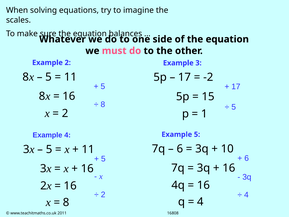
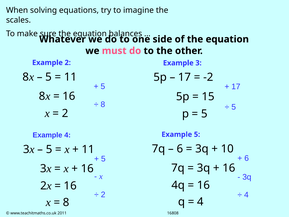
1 at (204, 114): 1 -> 5
